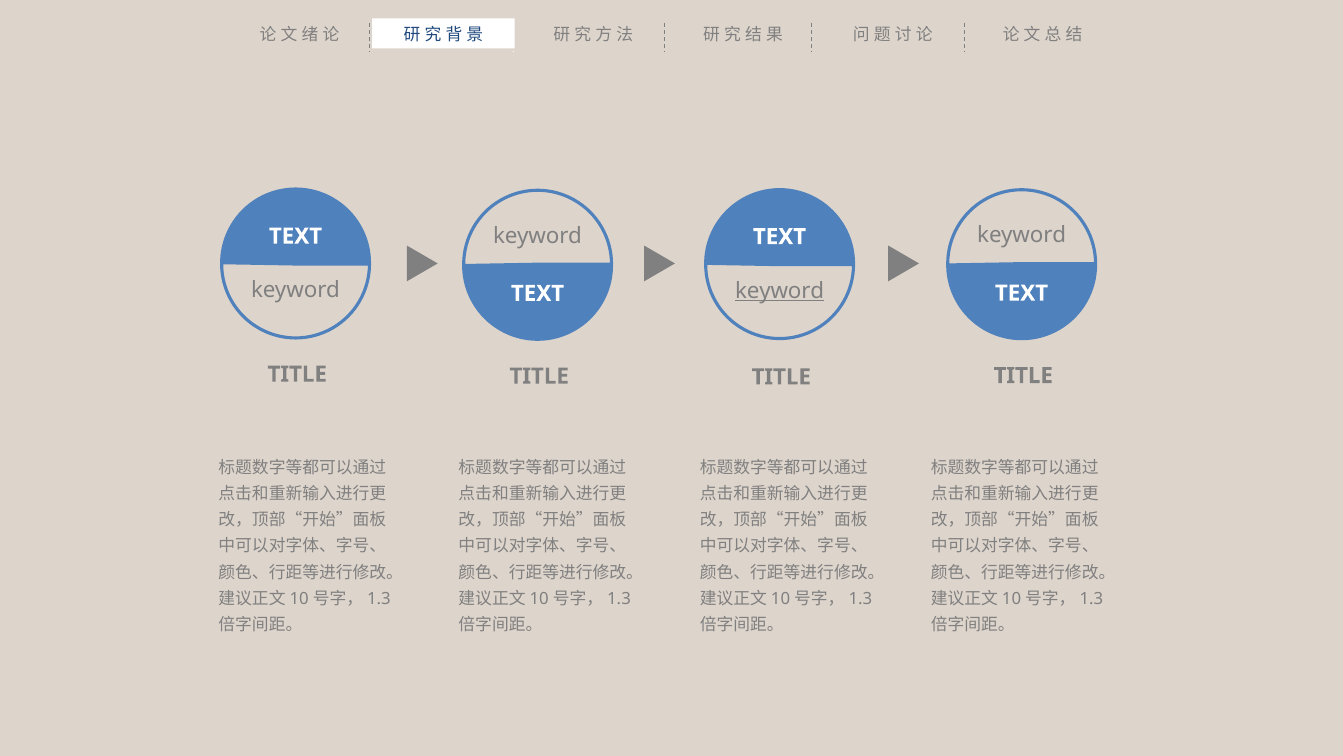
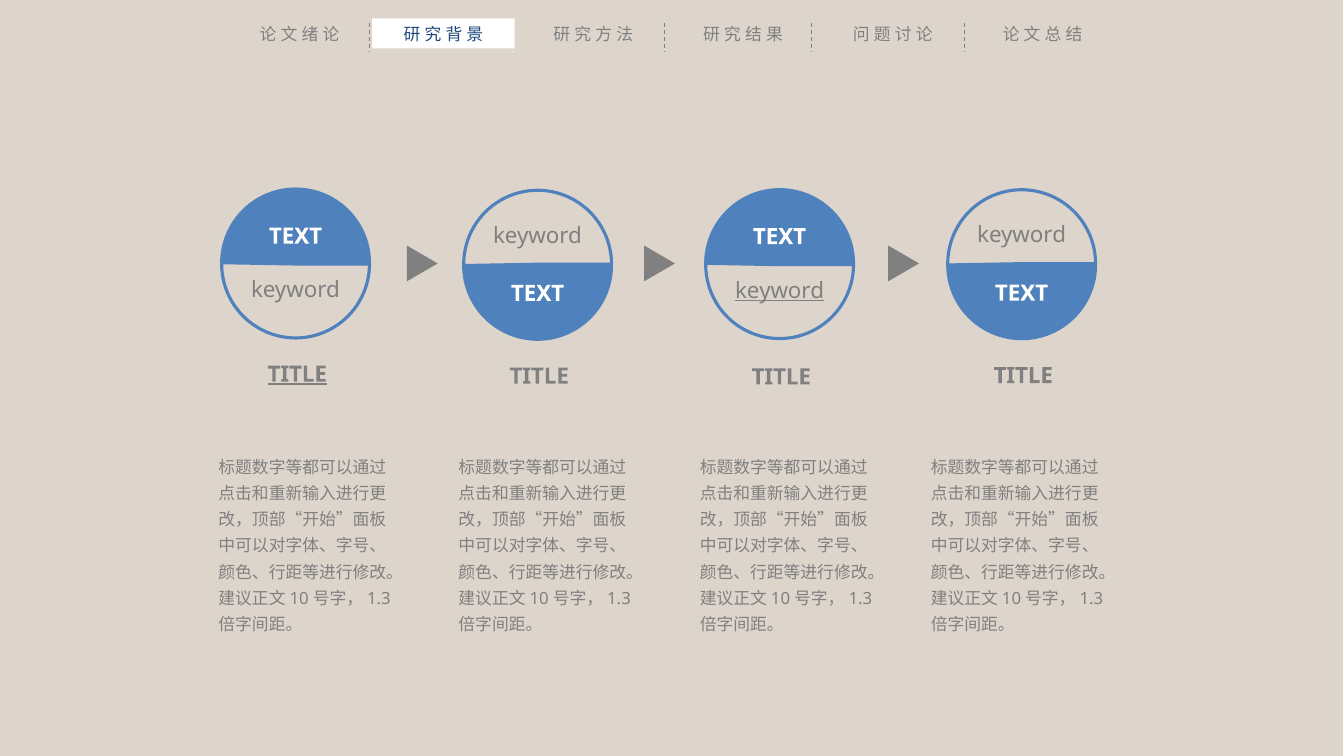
TITLE at (297, 374) underline: none -> present
